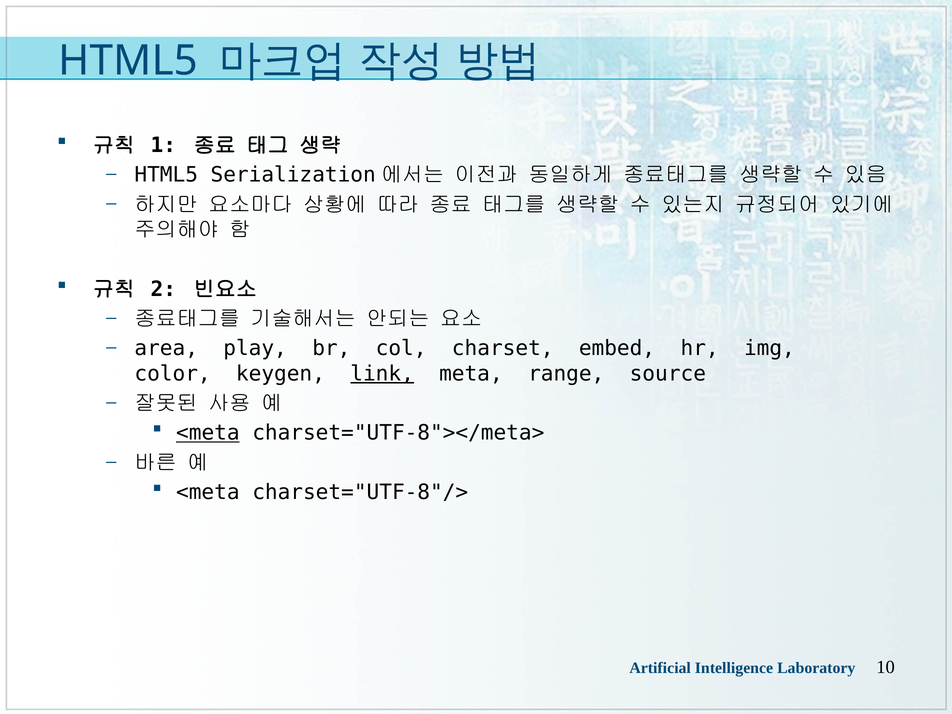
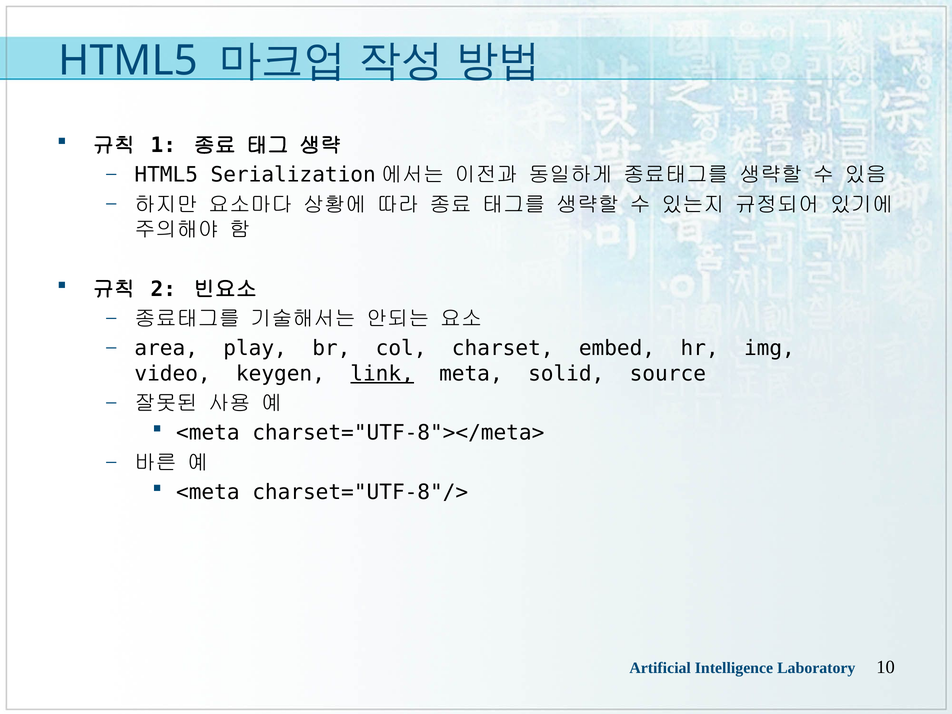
color: color -> video
range: range -> solid
<meta at (208, 433) underline: present -> none
